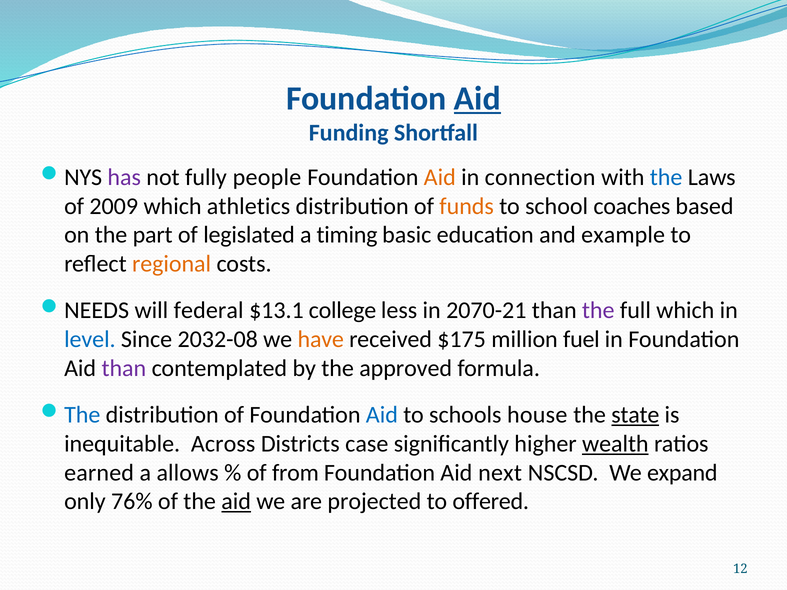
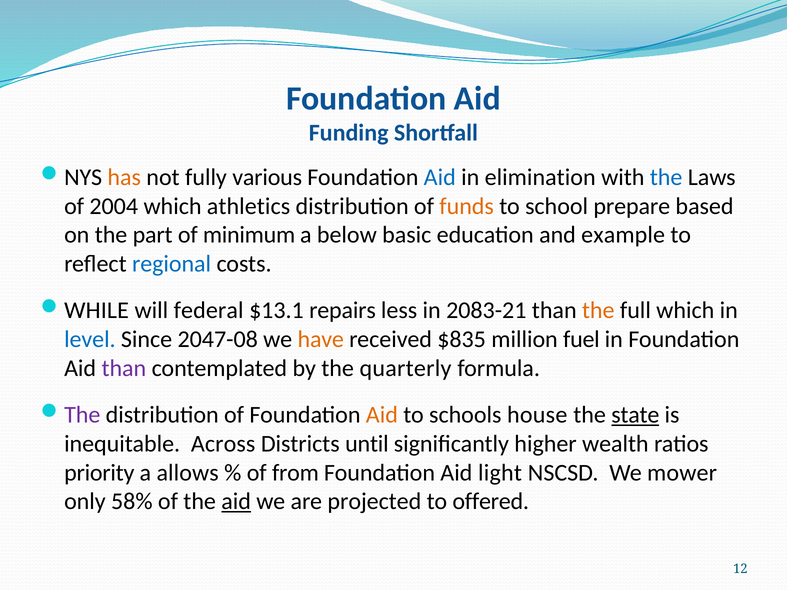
Aid at (477, 99) underline: present -> none
has colour: purple -> orange
people: people -> various
Aid at (440, 177) colour: orange -> blue
connection: connection -> elimination
2009: 2009 -> 2004
coaches: coaches -> prepare
legislated: legislated -> minimum
timing: timing -> below
regional colour: orange -> blue
NEEDS: NEEDS -> WHILE
college: college -> repairs
2070-21: 2070-21 -> 2083-21
the at (598, 311) colour: purple -> orange
2032-08: 2032-08 -> 2047-08
$175: $175 -> $835
approved: approved -> quarterly
The at (82, 415) colour: blue -> purple
Aid at (382, 415) colour: blue -> orange
case: case -> until
wealth underline: present -> none
earned: earned -> priority
next: next -> light
expand: expand -> mower
76%: 76% -> 58%
